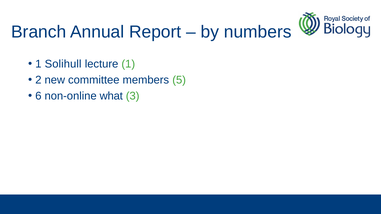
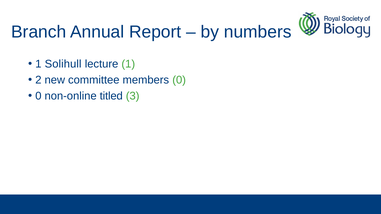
members 5: 5 -> 0
6 at (38, 96): 6 -> 0
what: what -> titled
